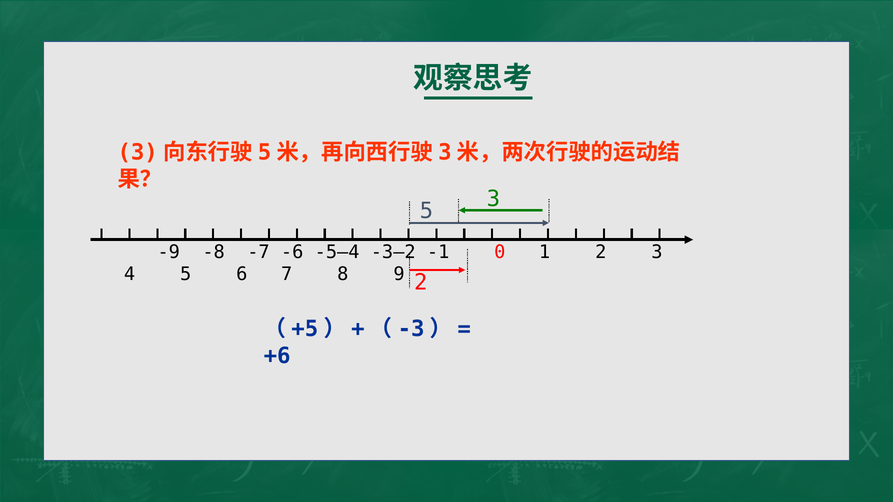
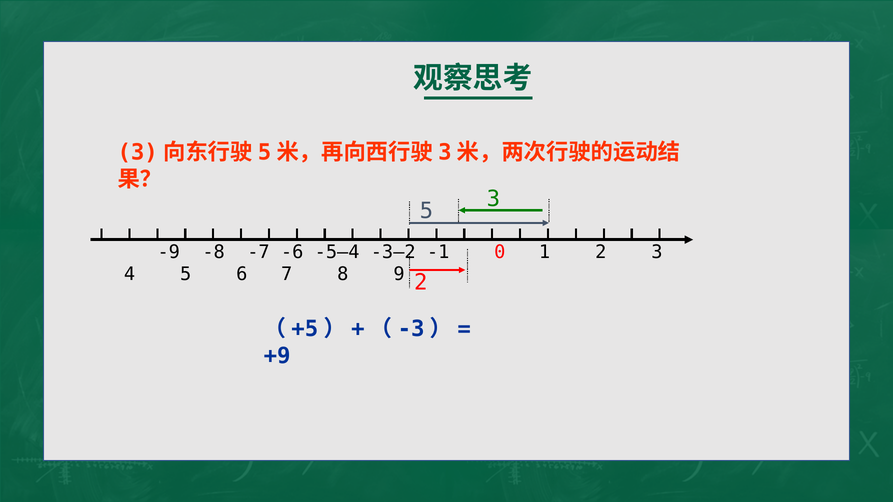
+6: +6 -> +9
